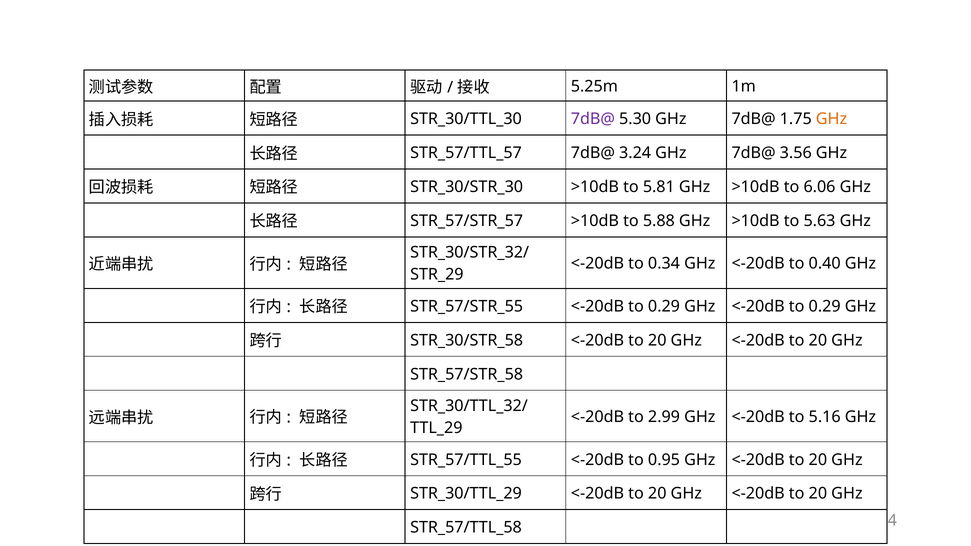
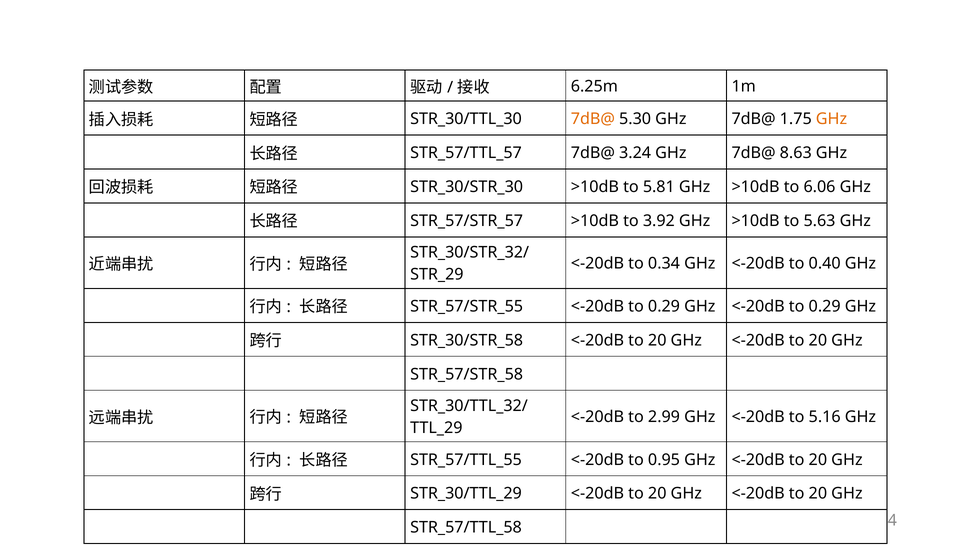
5.25m: 5.25m -> 6.25m
7dB@ at (593, 119) colour: purple -> orange
3.56: 3.56 -> 8.63
5.88: 5.88 -> 3.92
